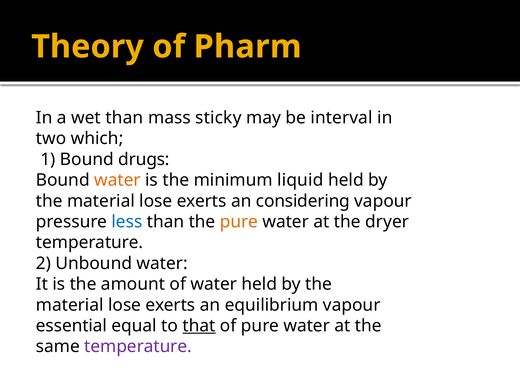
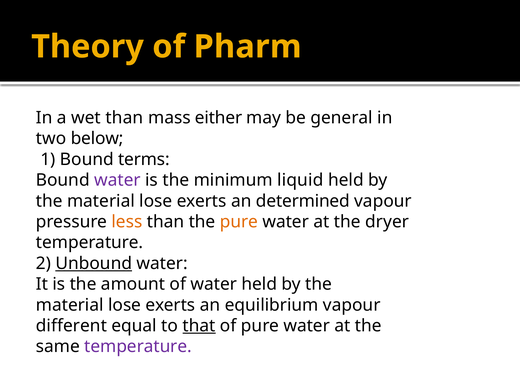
sticky: sticky -> either
interval: interval -> general
which: which -> below
drugs: drugs -> terms
water at (117, 180) colour: orange -> purple
considering: considering -> determined
less colour: blue -> orange
Unbound underline: none -> present
essential: essential -> different
